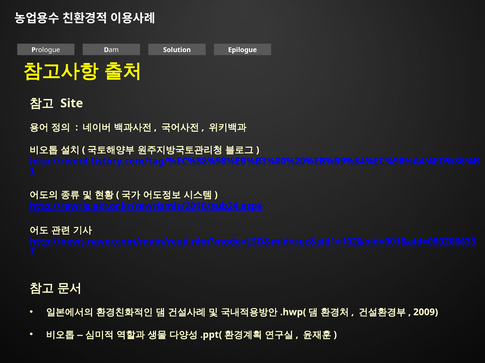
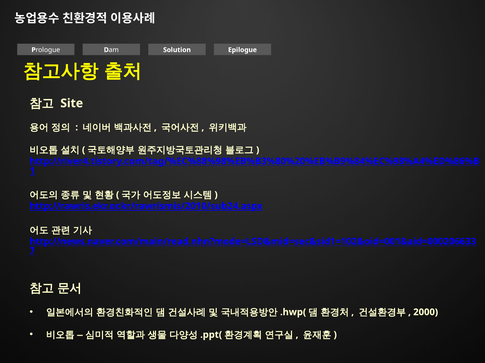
2009: 2009 -> 2000
